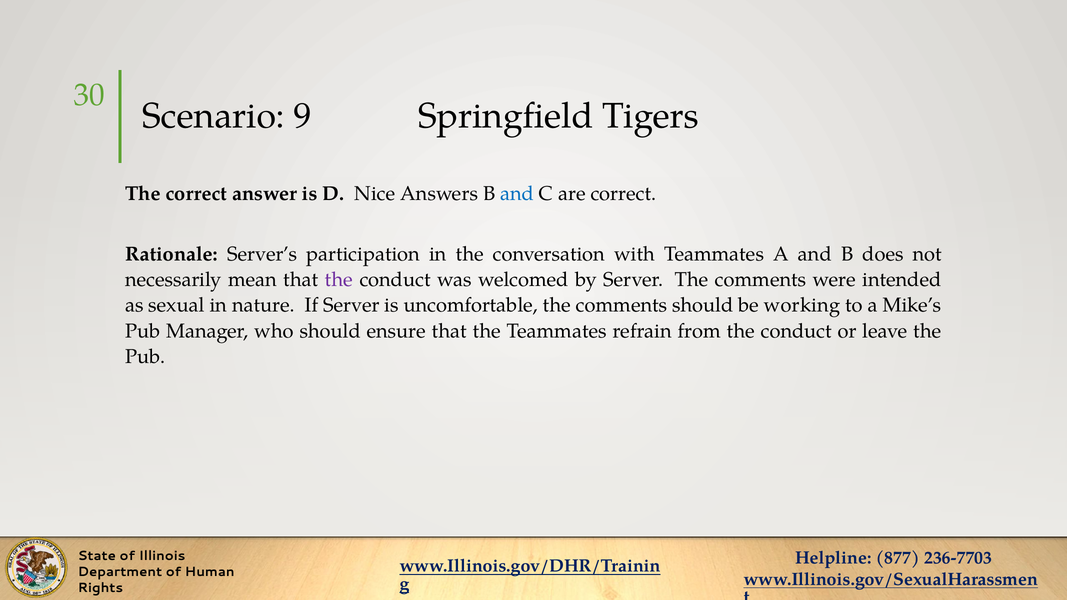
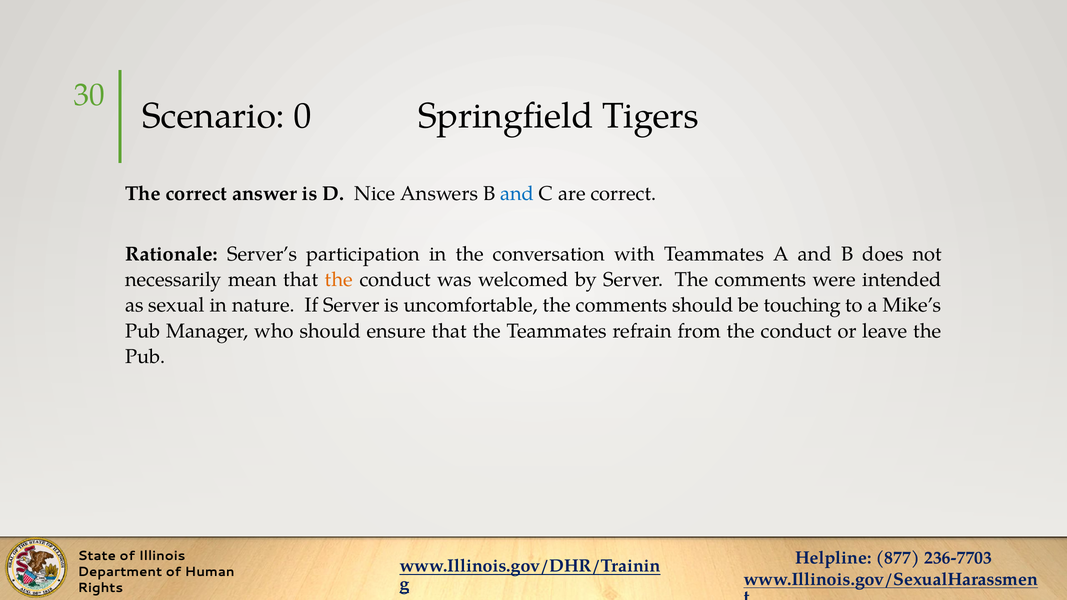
9: 9 -> 0
the at (339, 280) colour: purple -> orange
working: working -> touching
